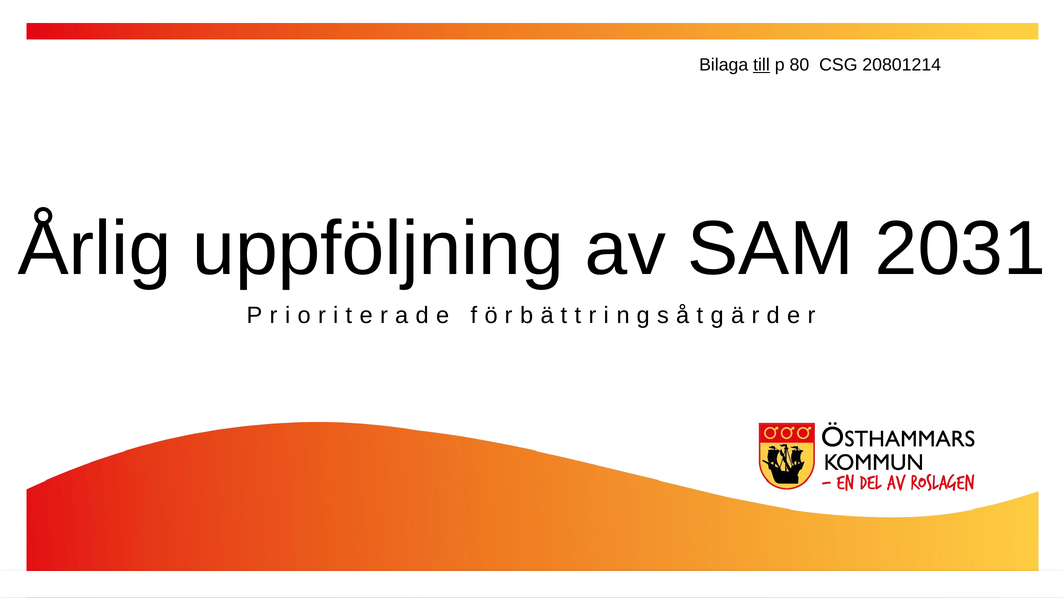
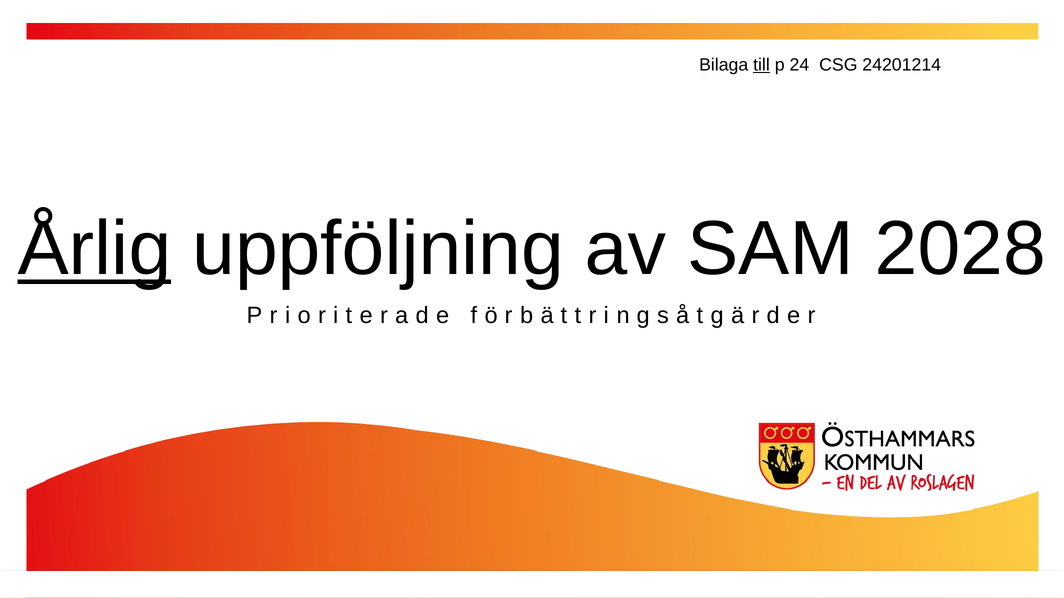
80: 80 -> 24
20801214: 20801214 -> 24201214
Årlig underline: none -> present
2031: 2031 -> 2028
